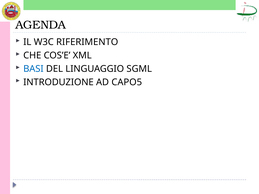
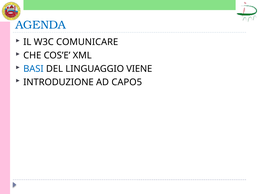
AGENDA colour: black -> blue
RIFERIMENTO: RIFERIMENTO -> COMUNICARE
SGML: SGML -> VIENE
